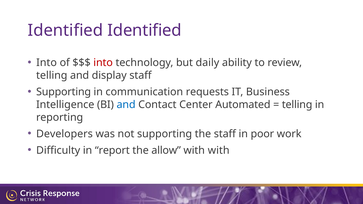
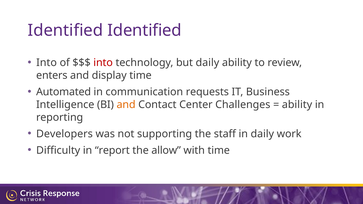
telling at (52, 76): telling -> enters
display staff: staff -> time
Supporting at (64, 92): Supporting -> Automated
and at (126, 105) colour: blue -> orange
Automated: Automated -> Challenges
telling at (297, 105): telling -> ability
in poor: poor -> daily
with with: with -> time
